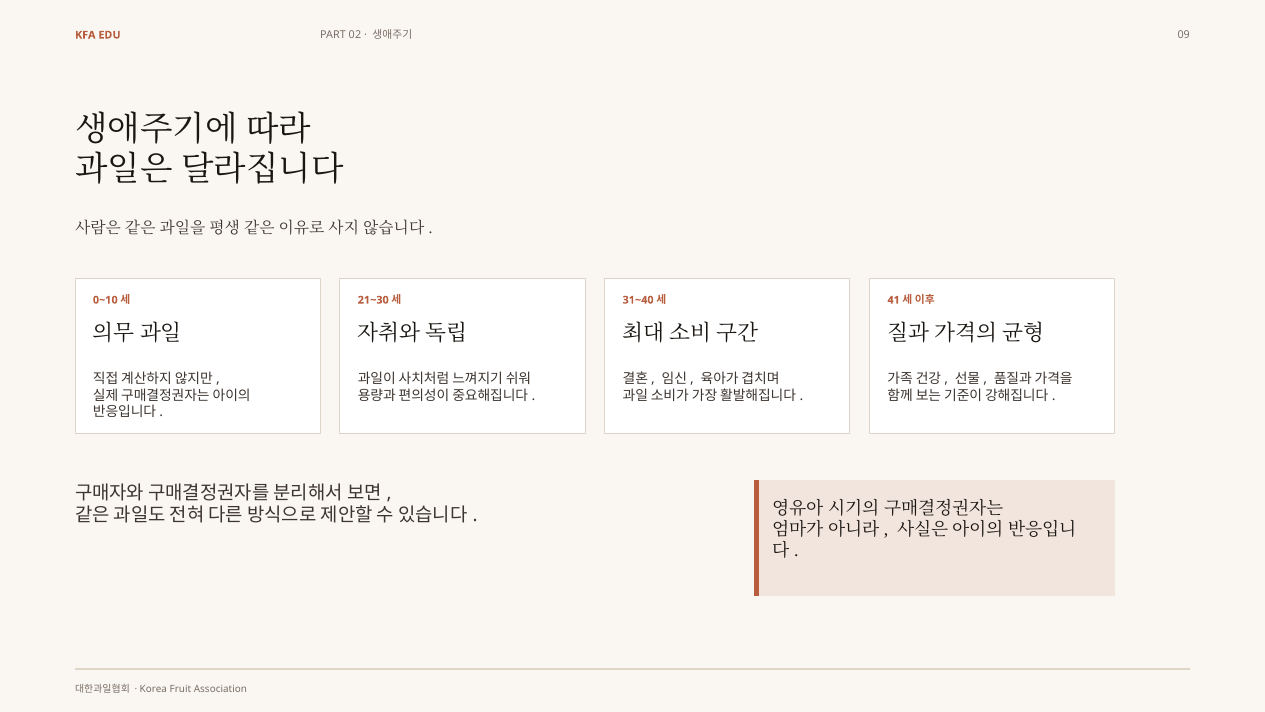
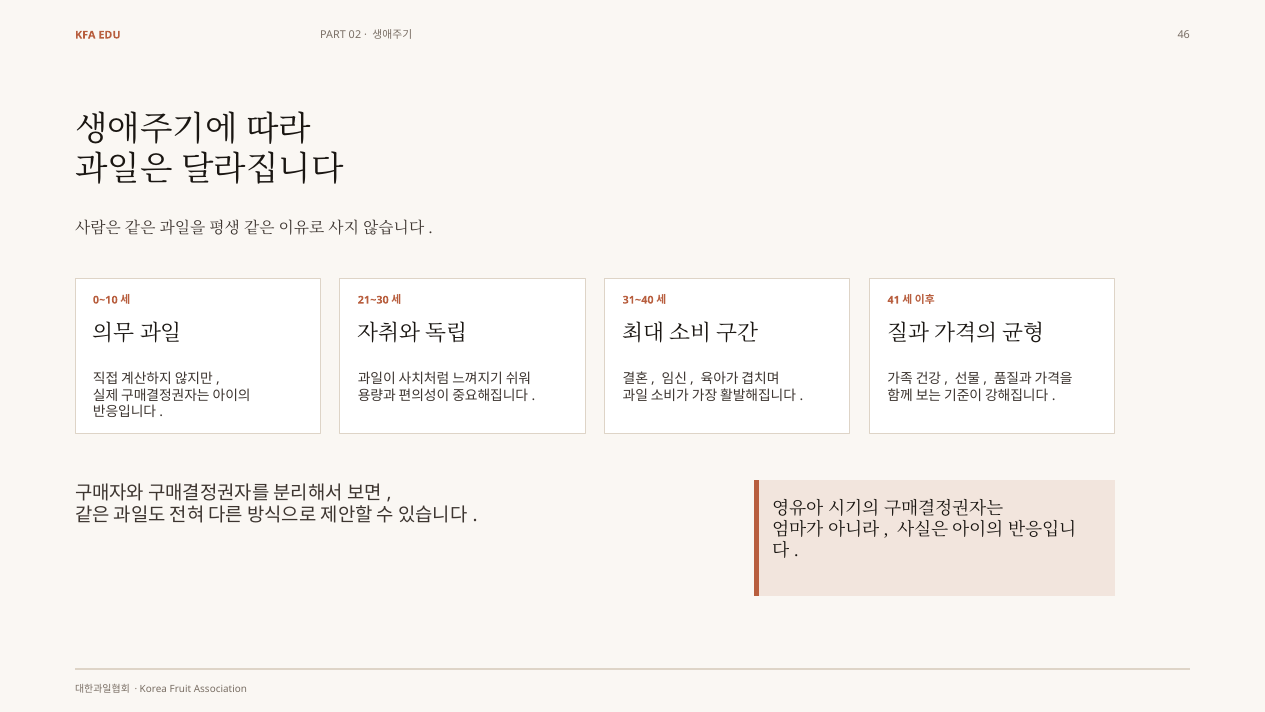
09: 09 -> 46
